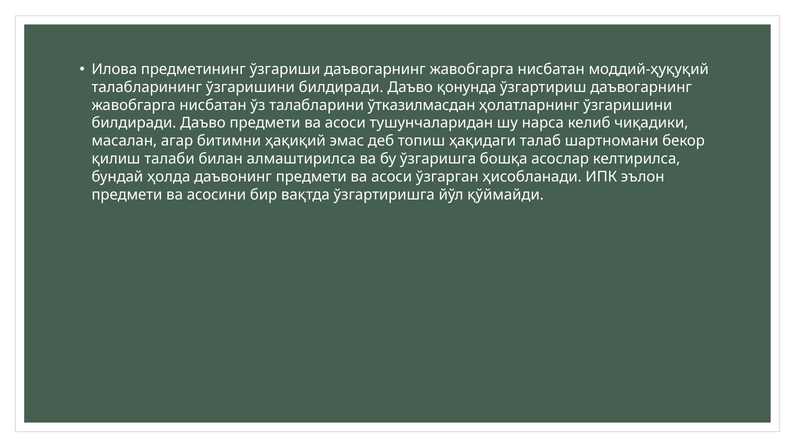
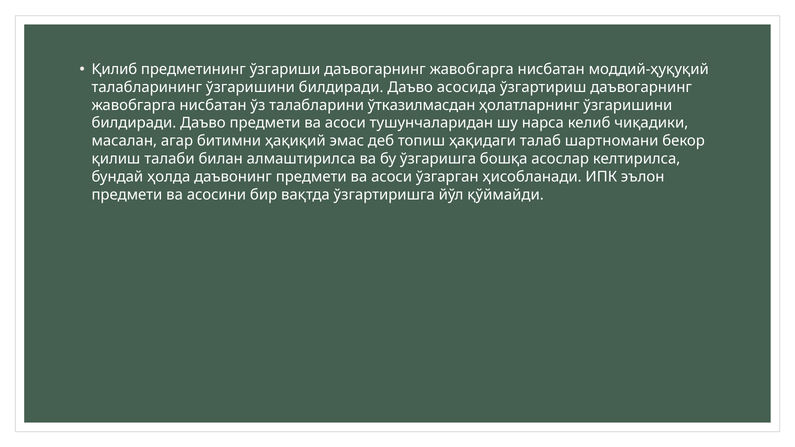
Илова: Илова -> Қилиб
қонунда: қонунда -> асосида
